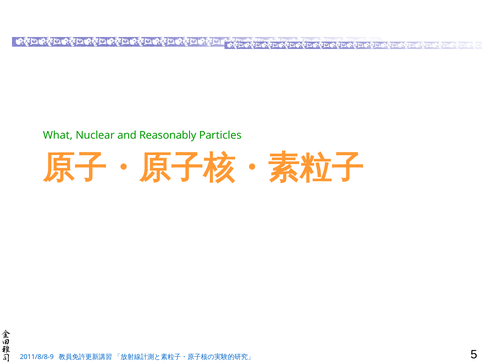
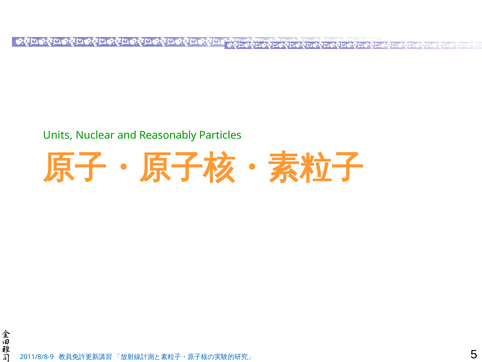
What: What -> Units
